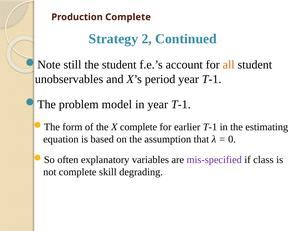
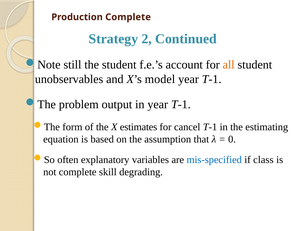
period: period -> model
model: model -> output
X complete: complete -> estimates
earlier: earlier -> cancel
mis-specified colour: purple -> blue
